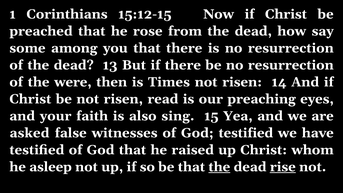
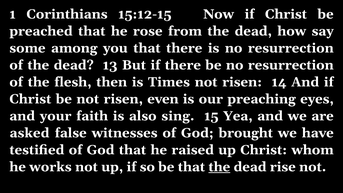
were: were -> flesh
read: read -> even
God testified: testified -> brought
asleep: asleep -> works
rise underline: present -> none
